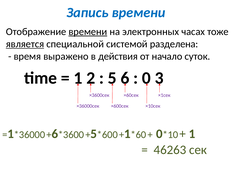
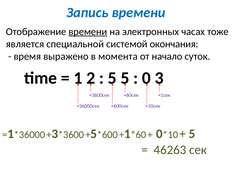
является underline: present -> none
разделена: разделена -> окончания
действия: действия -> момента
5 6: 6 -> 5
6 at (55, 134): 6 -> 3
1 at (192, 134): 1 -> 5
